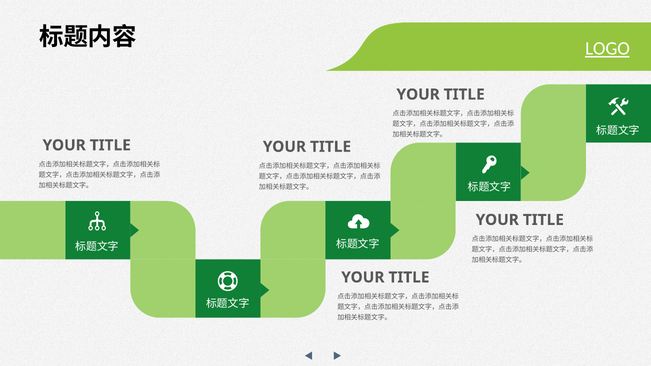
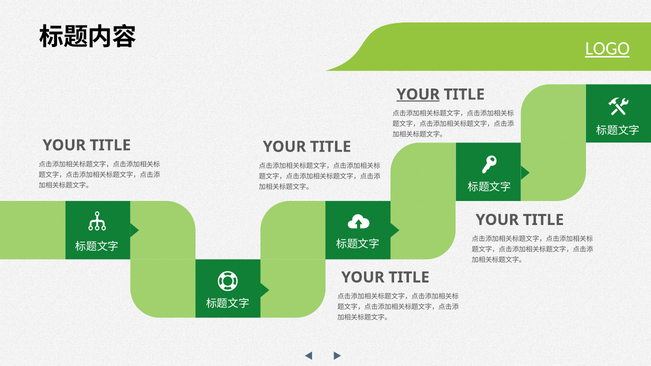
YOUR at (418, 95) underline: none -> present
